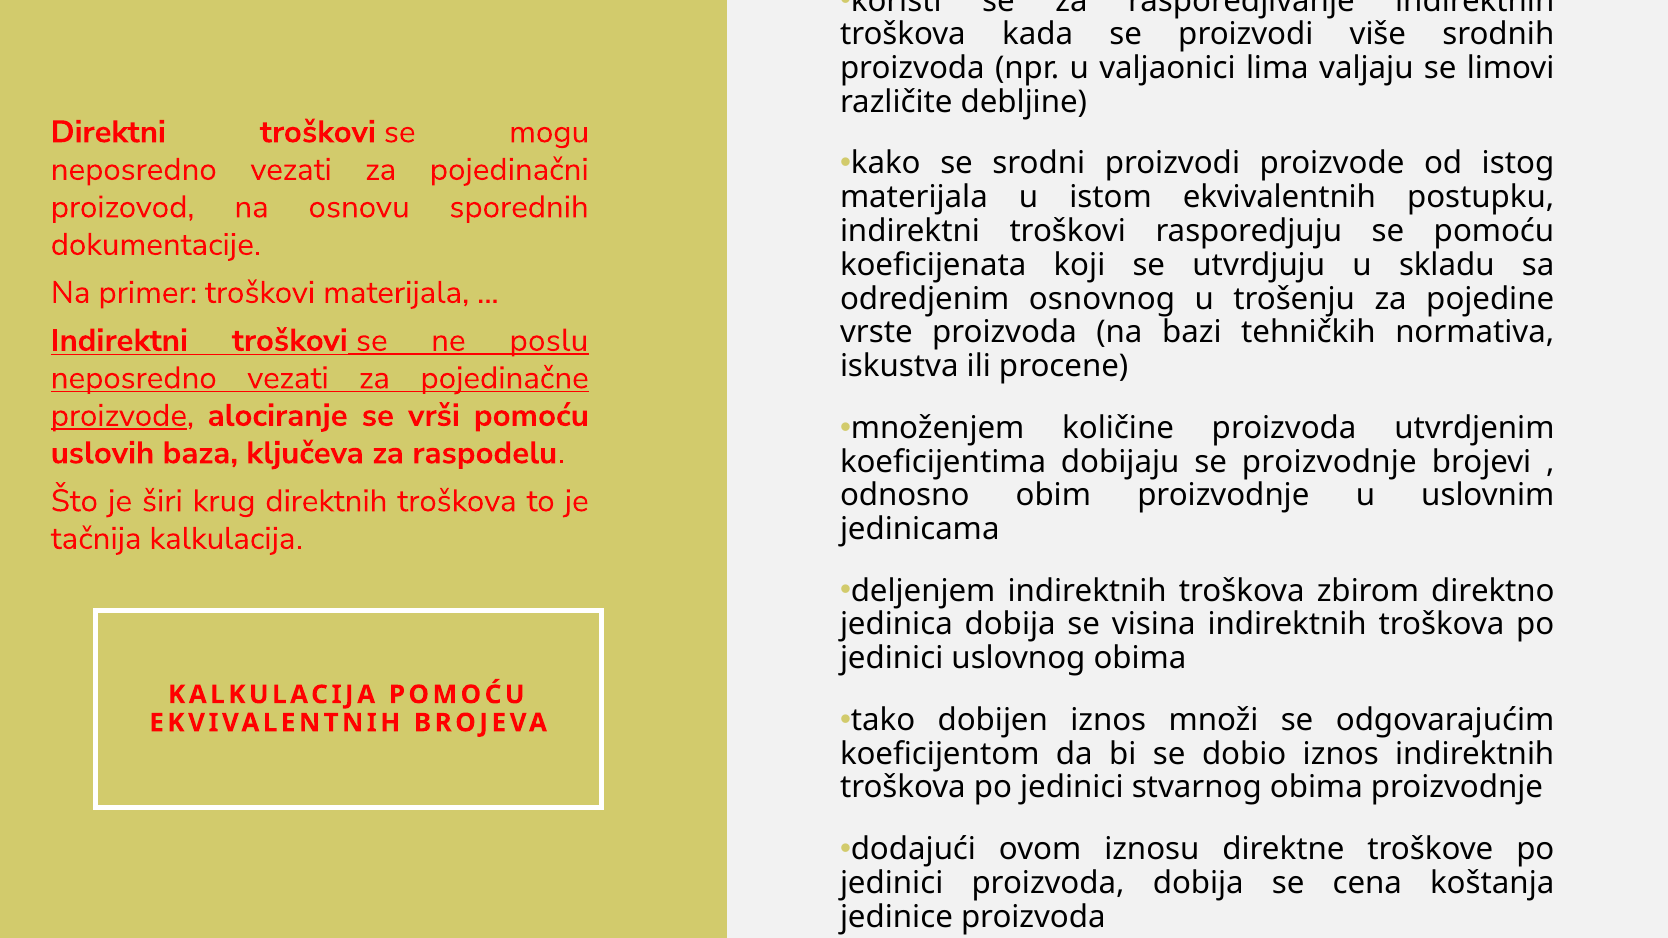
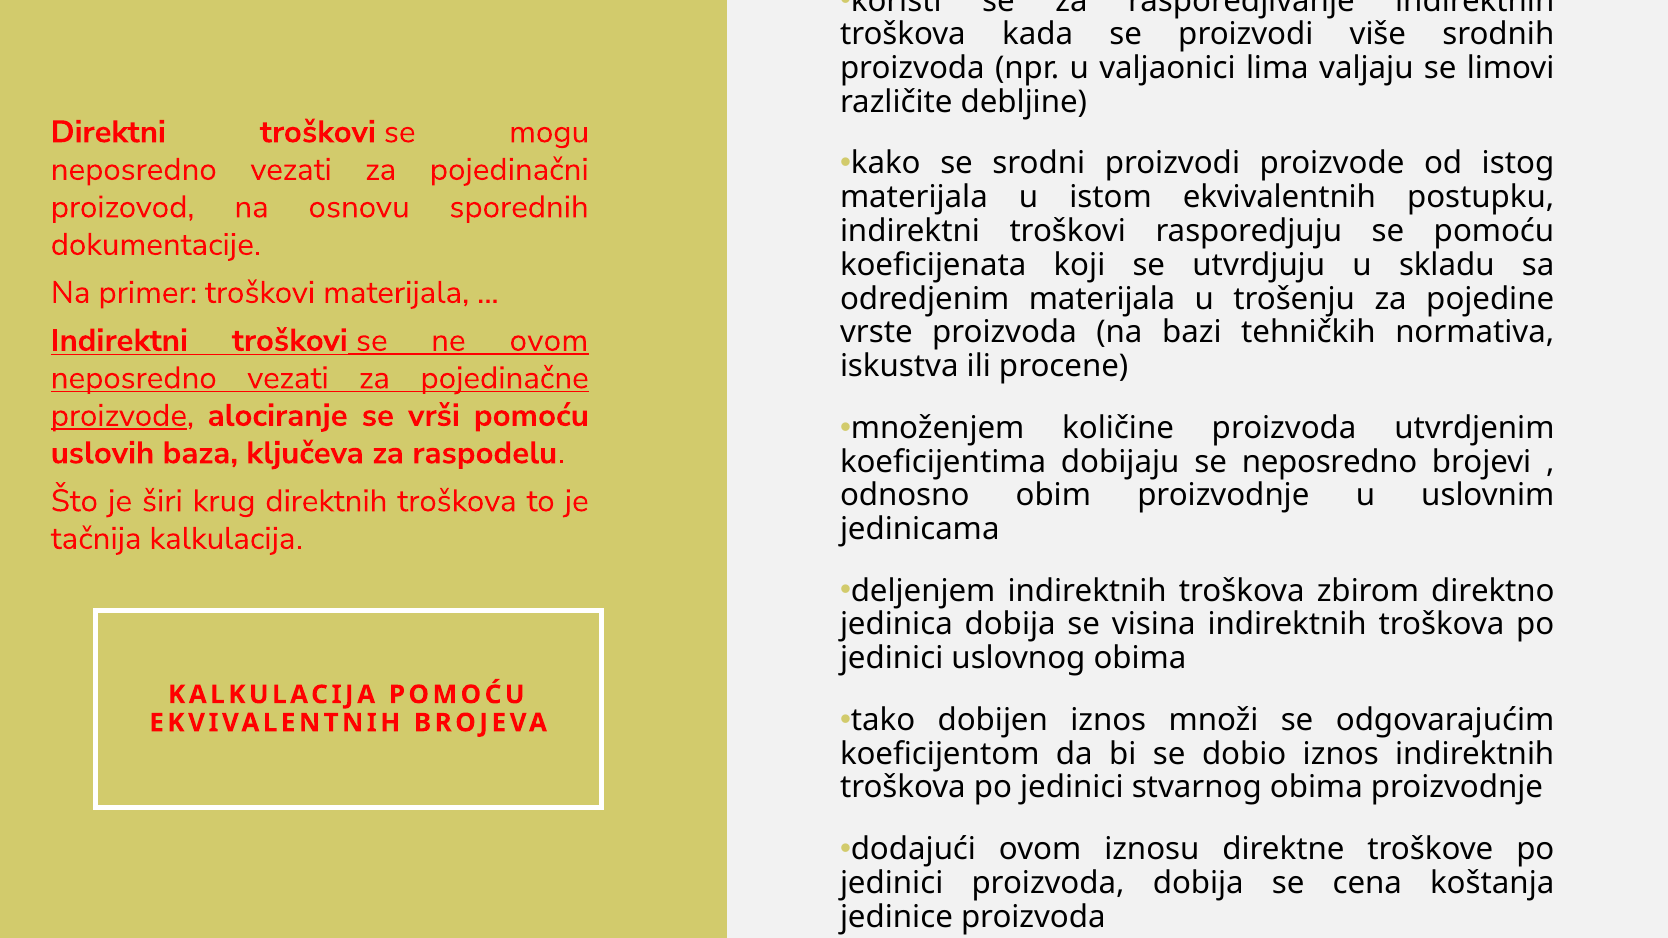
odredjenim osnovnog: osnovnog -> materijala
ne poslu: poslu -> ovom
se proizvodnje: proizvodnje -> neposredno
